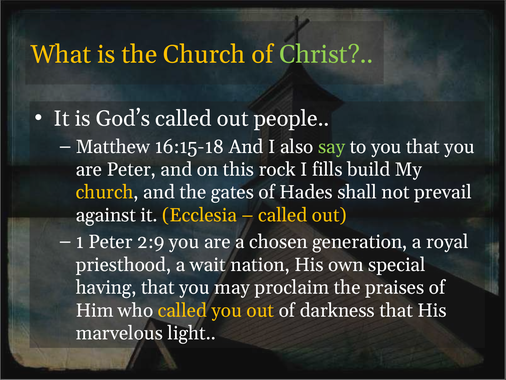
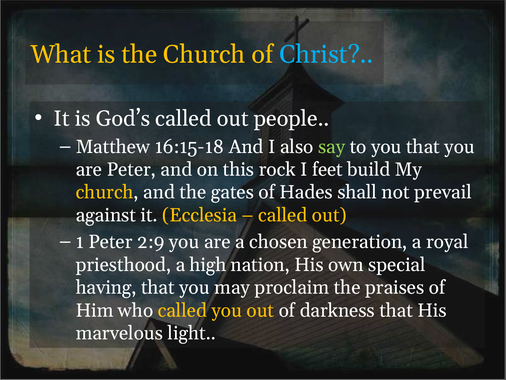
Christ colour: light green -> light blue
fills: fills -> feet
wait: wait -> high
